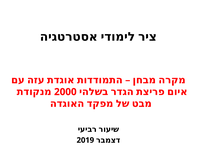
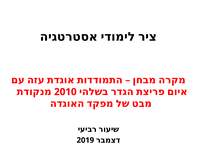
2000: 2000 -> 2010
